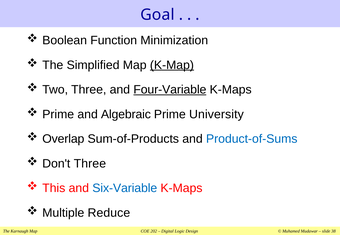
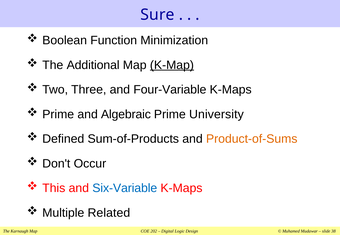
Goal: Goal -> Sure
Simplified: Simplified -> Additional
Four-Variable underline: present -> none
Overlap: Overlap -> Defined
Product-of-Sums colour: blue -> orange
Don't Three: Three -> Occur
Reduce: Reduce -> Related
